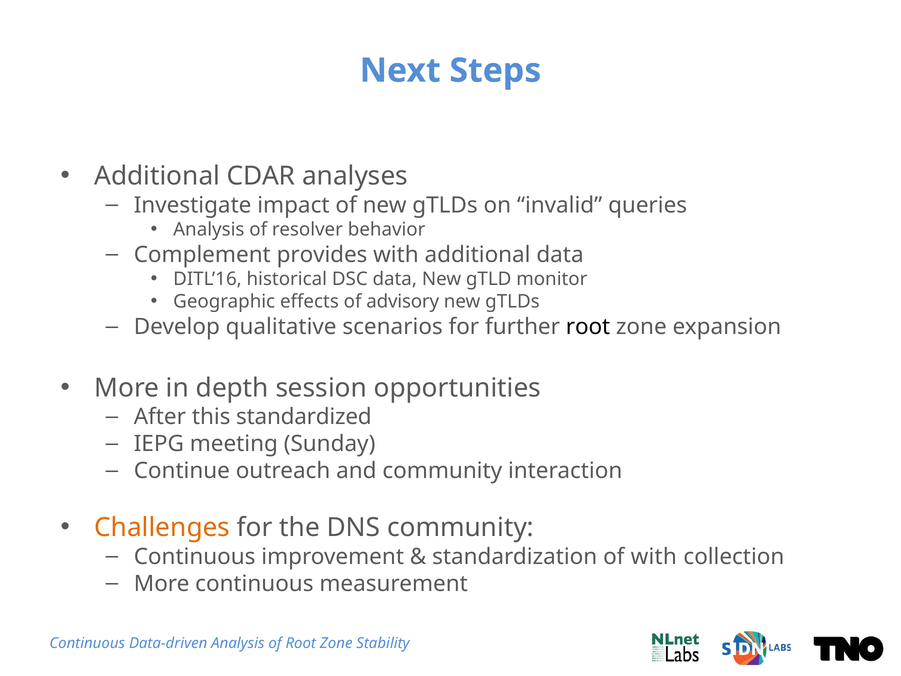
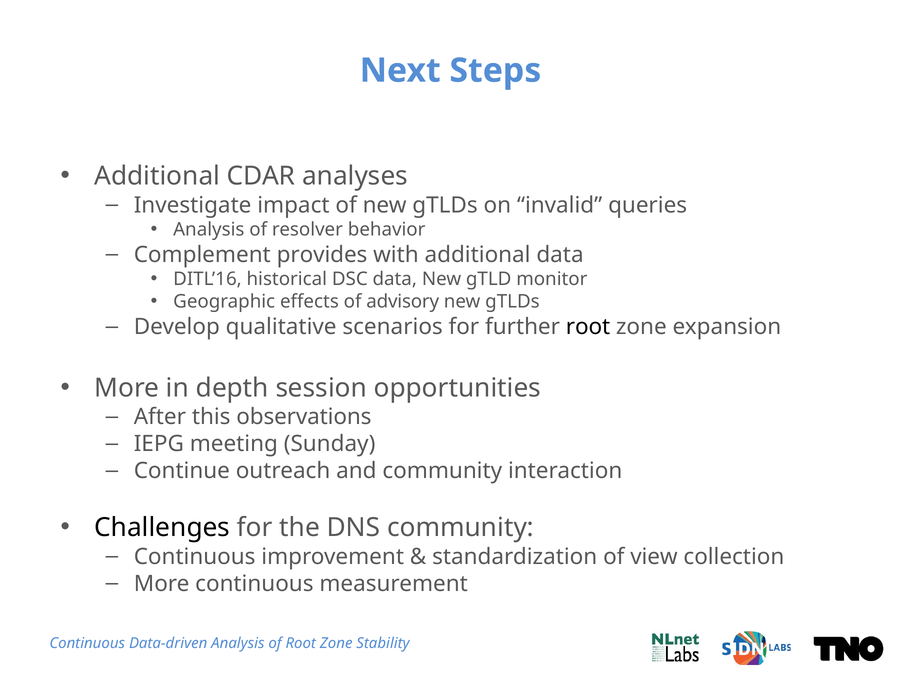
standardized: standardized -> observations
Challenges colour: orange -> black
of with: with -> view
